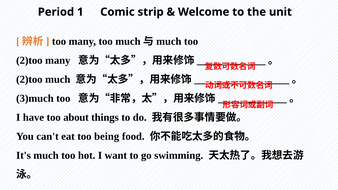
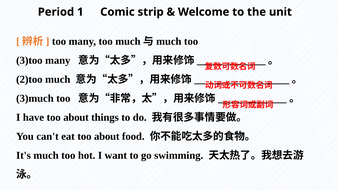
2)too at (29, 61): 2)too -> 3)too
eat too being: being -> about
